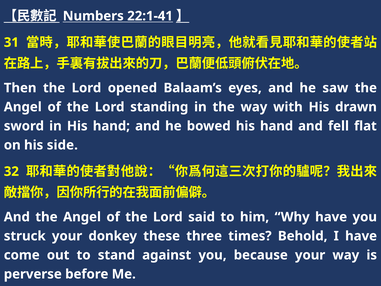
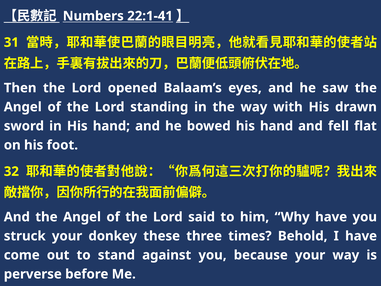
side: side -> foot
